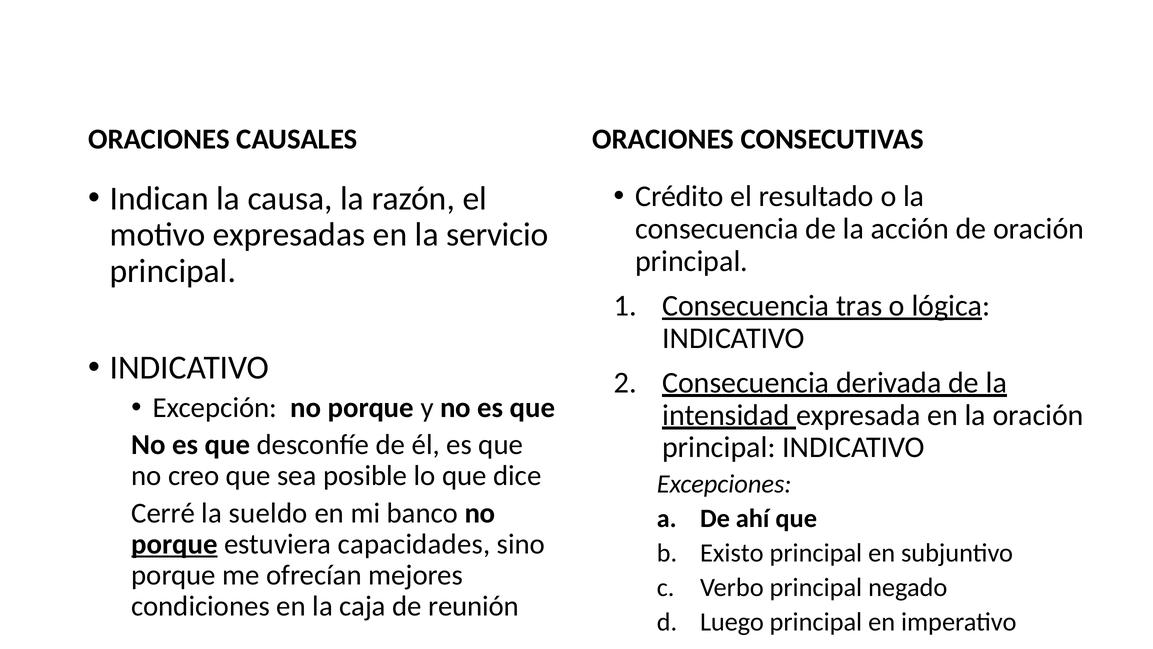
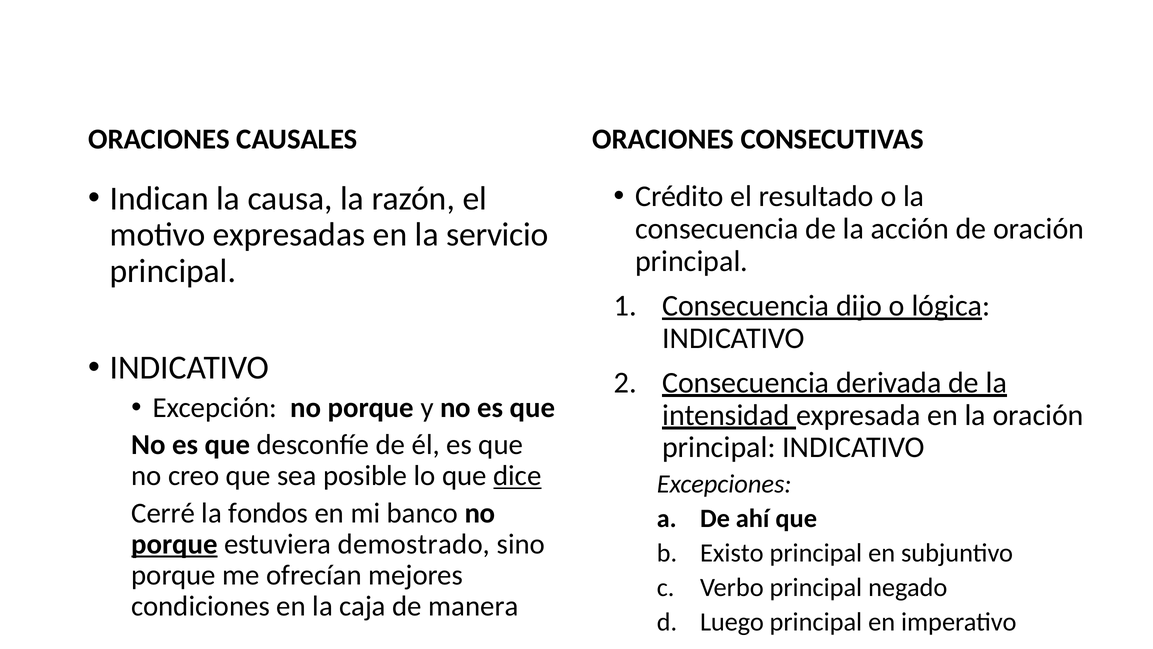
tras: tras -> dijo
dice underline: none -> present
sueldo: sueldo -> fondos
capacidades: capacidades -> demostrado
reunión: reunión -> manera
